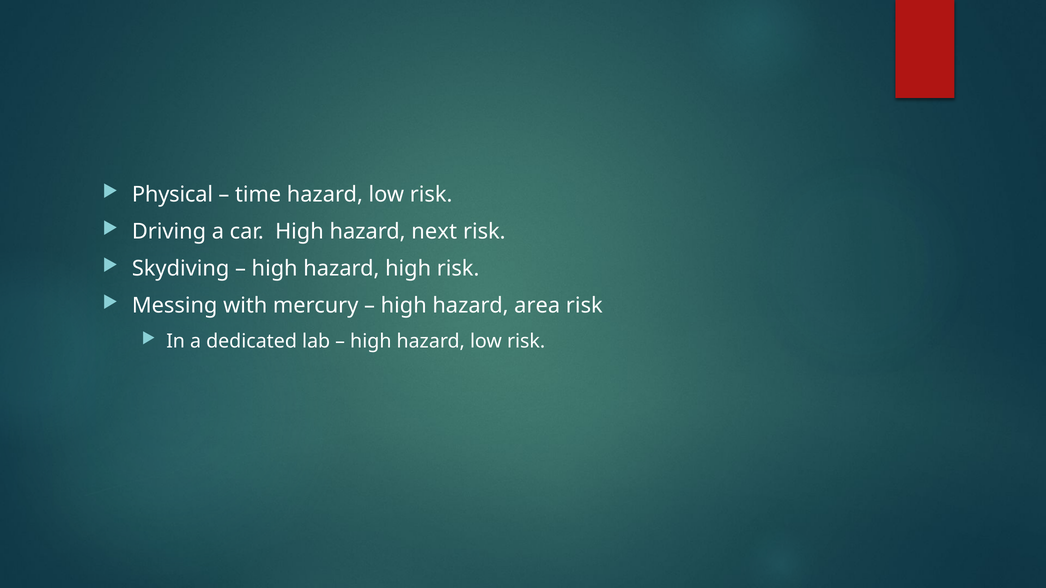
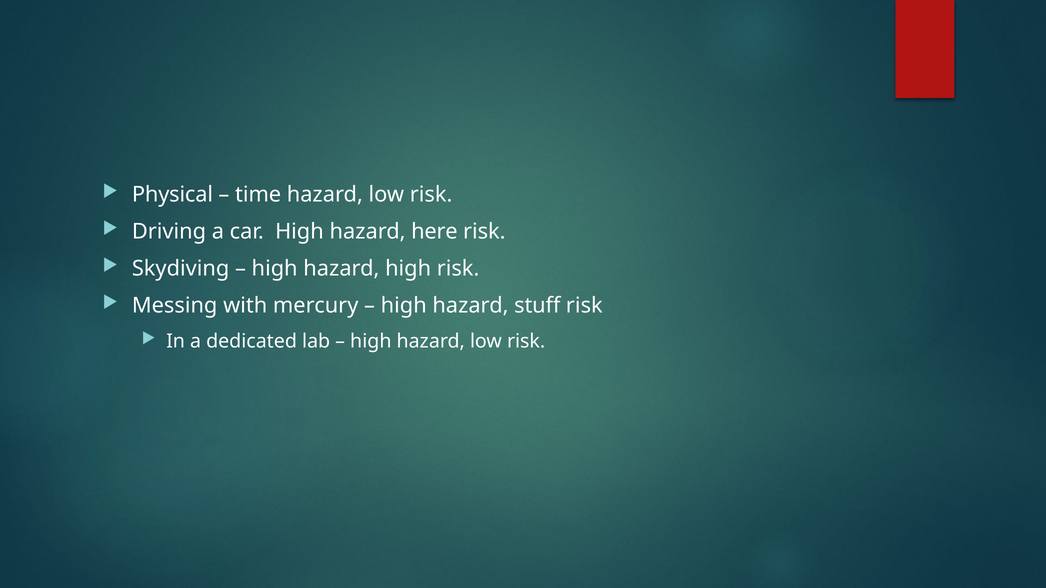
next: next -> here
area: area -> stuff
